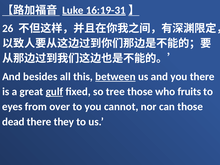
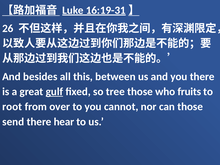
between underline: present -> none
eyes: eyes -> root
dead: dead -> send
they: they -> hear
